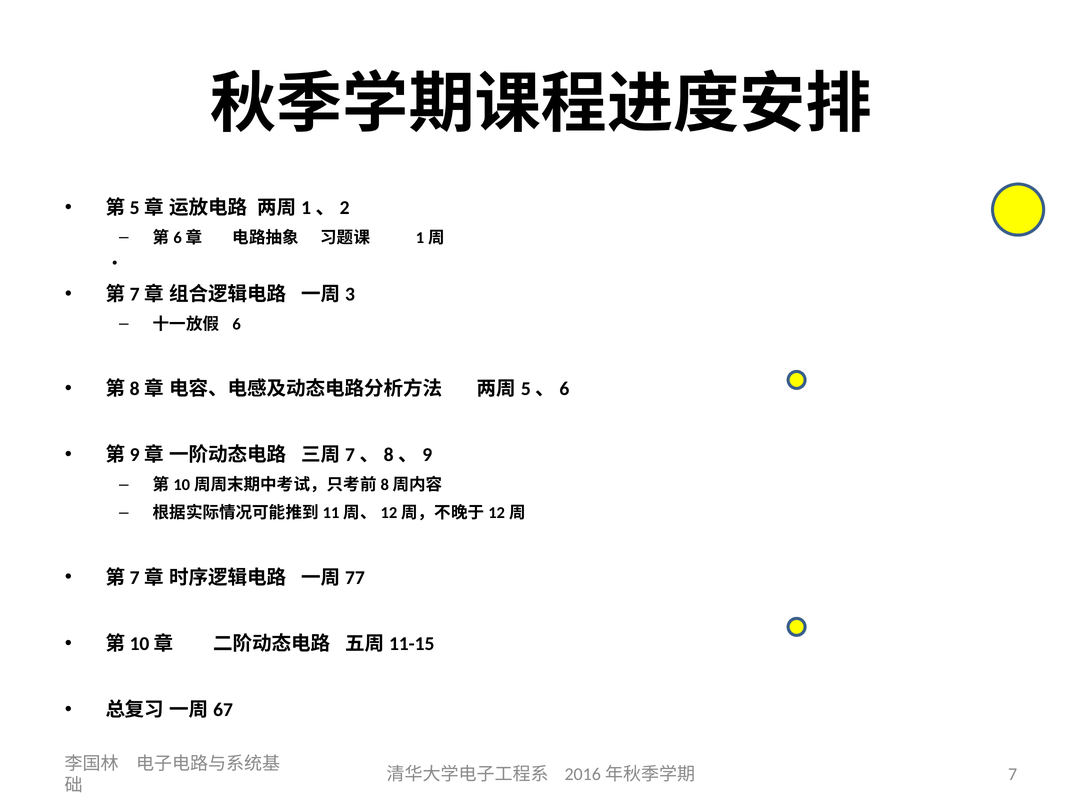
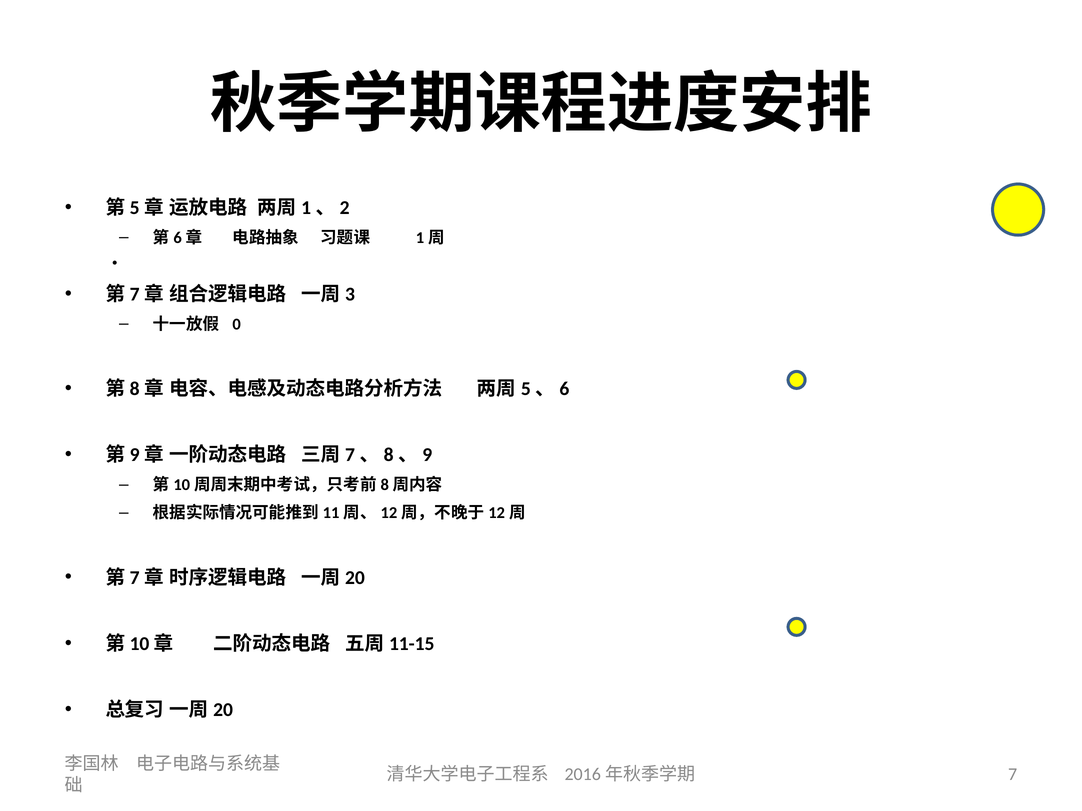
6: 6 -> 0
77 at (355, 578): 77 -> 20
67 at (223, 710): 67 -> 20
